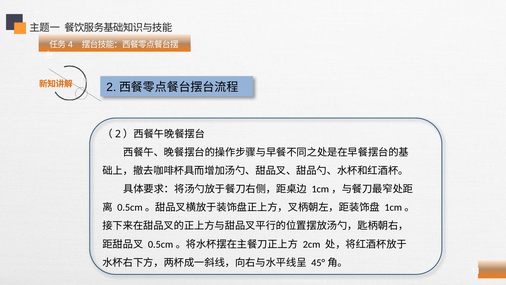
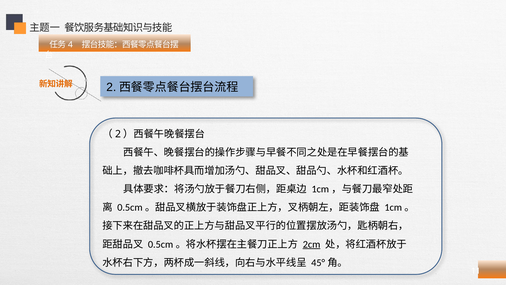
2cm underline: none -> present
